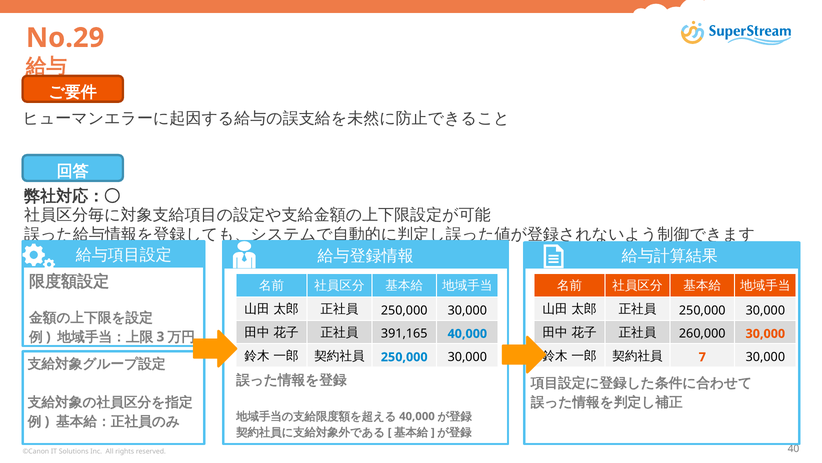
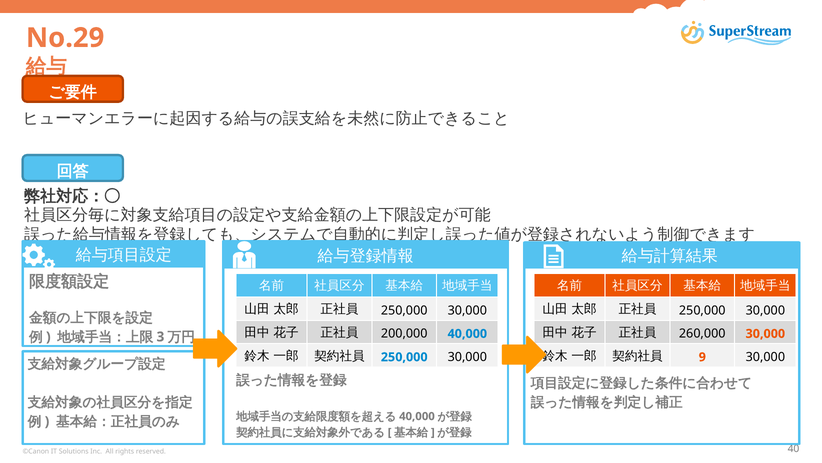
391,165: 391,165 -> 200,000
7: 7 -> 9
